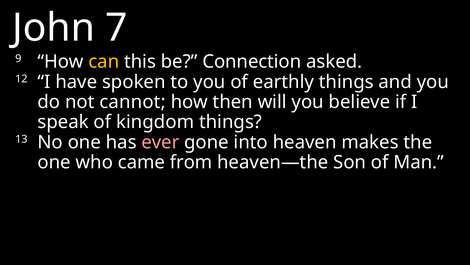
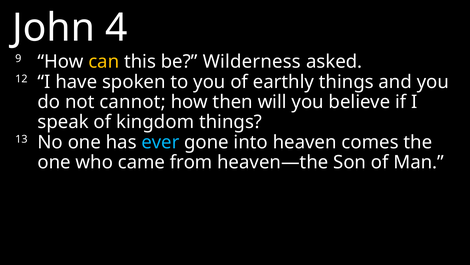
7: 7 -> 4
Connection: Connection -> Wilderness
ever colour: pink -> light blue
makes: makes -> comes
